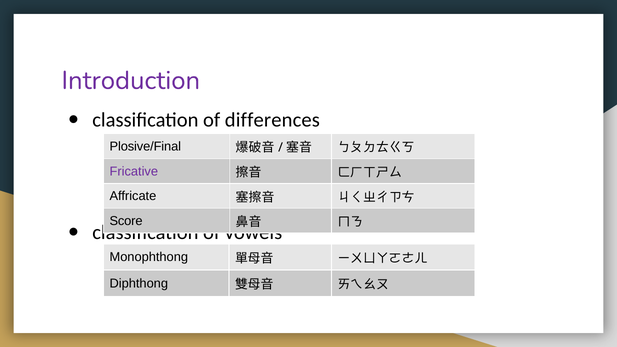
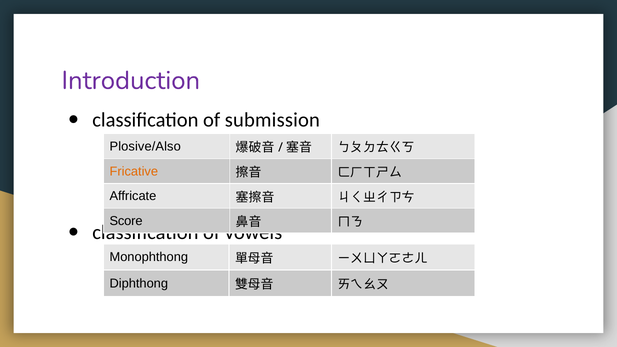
differences: differences -> submission
Plosive/Final: Plosive/Final -> Plosive/Also
Fricative colour: purple -> orange
